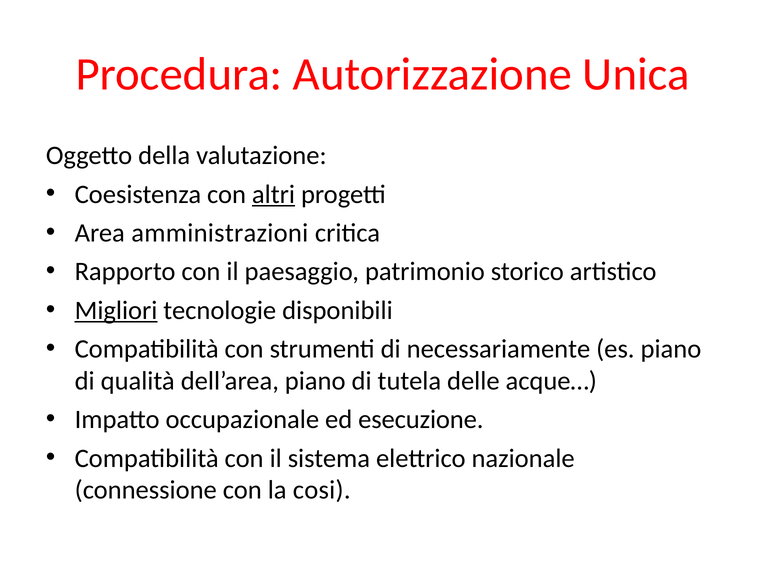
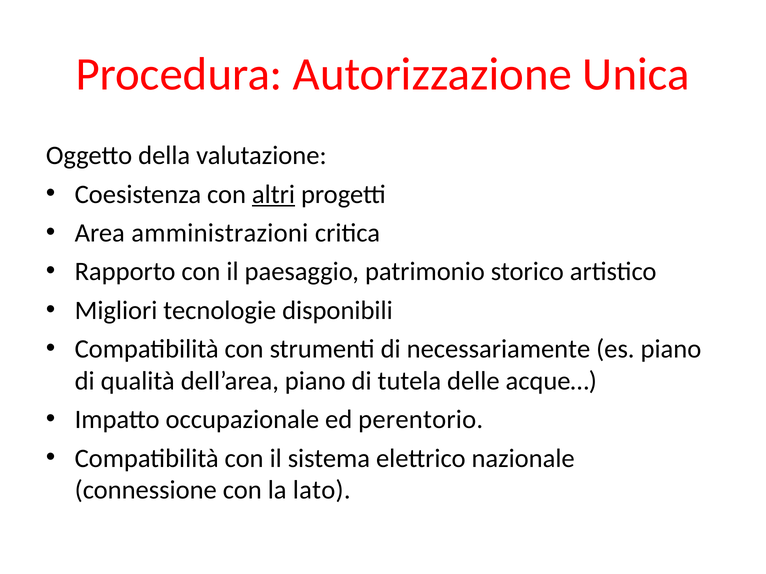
Migliori underline: present -> none
esecuzione: esecuzione -> perentorio
cosi: cosi -> lato
